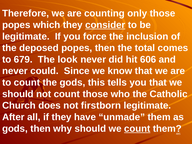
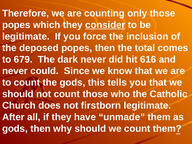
look: look -> dark
606: 606 -> 616
count at (137, 129) underline: present -> none
